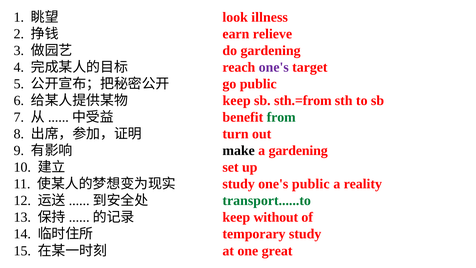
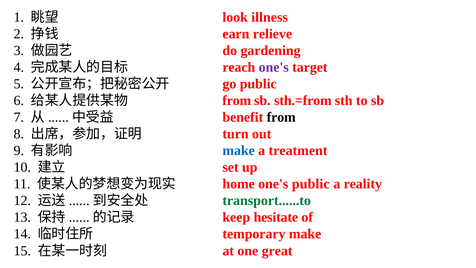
keep at (237, 100): keep -> from
from at (281, 117) colour: green -> black
make at (239, 151) colour: black -> blue
a gardening: gardening -> treatment
study at (239, 184): study -> home
without: without -> hesitate
temporary study: study -> make
